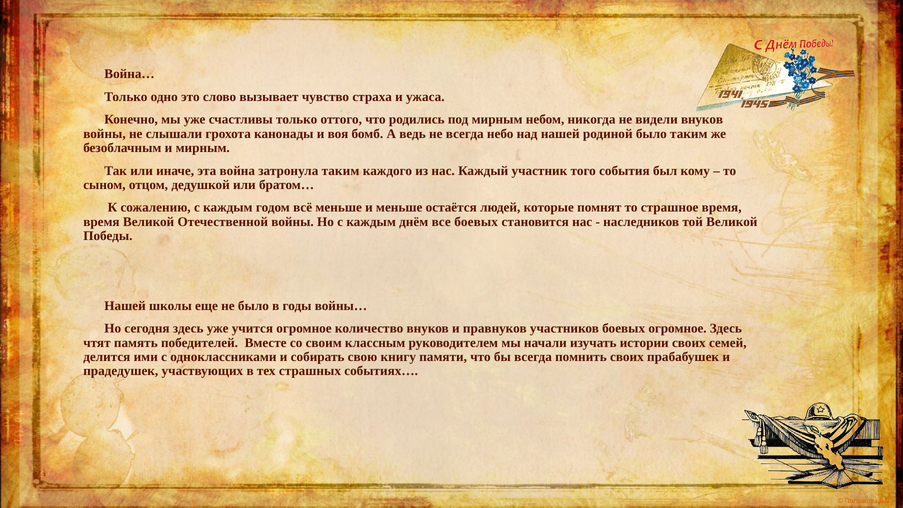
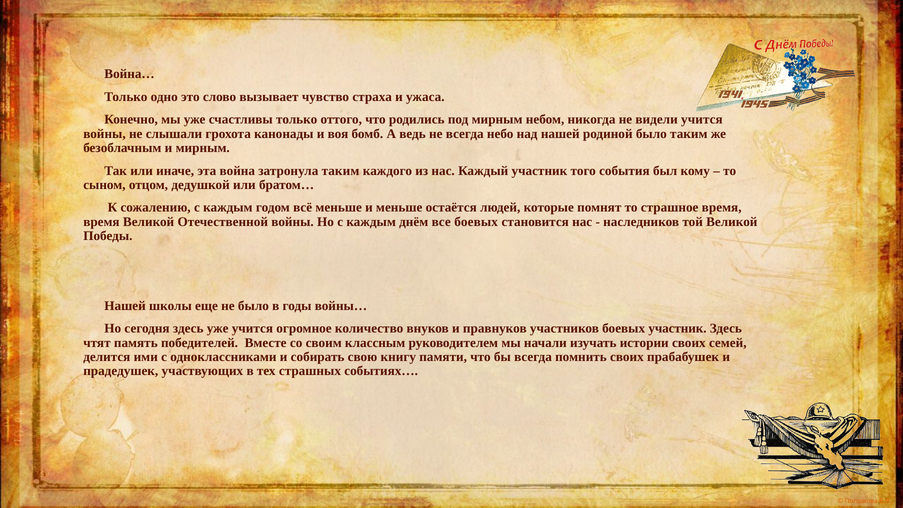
видели внуков: внуков -> учится
боевых огромное: огромное -> участник
